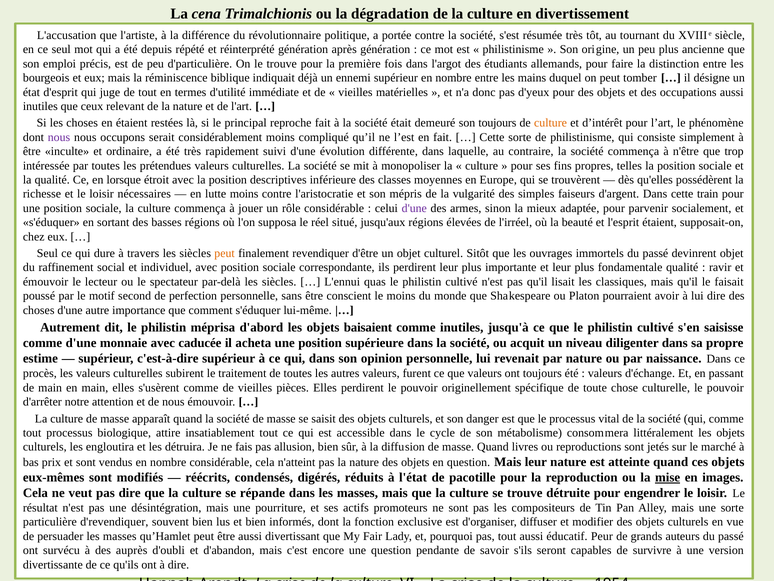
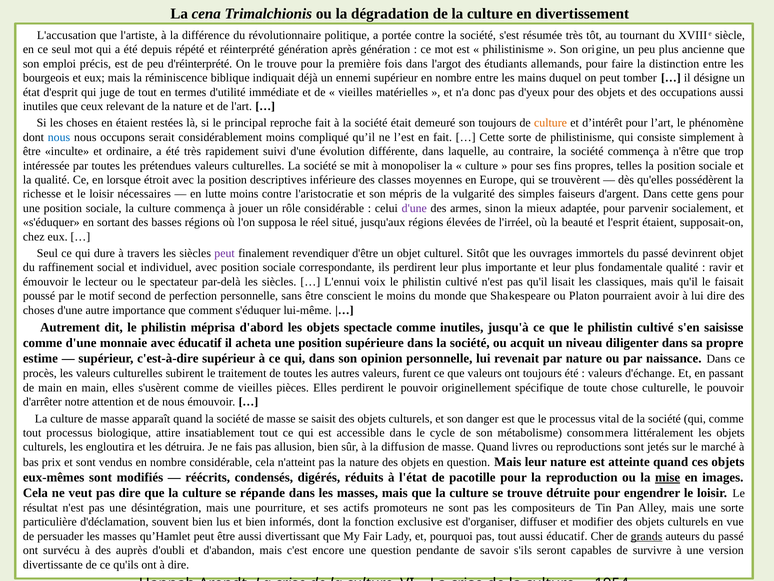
d'particulière: d'particulière -> d'réinterprété
nous at (59, 137) colour: purple -> blue
train: train -> gens
peut at (225, 253) colour: orange -> purple
quas: quas -> voix
baisaient: baisaient -> spectacle
avec caducée: caducée -> éducatif
d'revendiquer: d'revendiquer -> d'déclamation
Peur: Peur -> Cher
grands underline: none -> present
